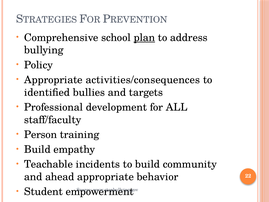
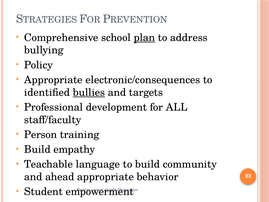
activities/consequences: activities/consequences -> electronic/consequences
bullies underline: none -> present
incidents: incidents -> language
